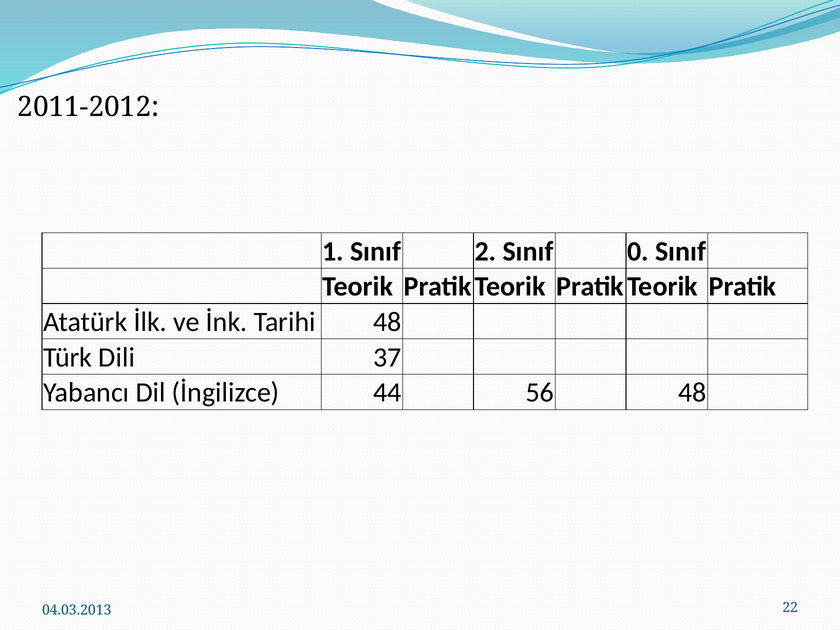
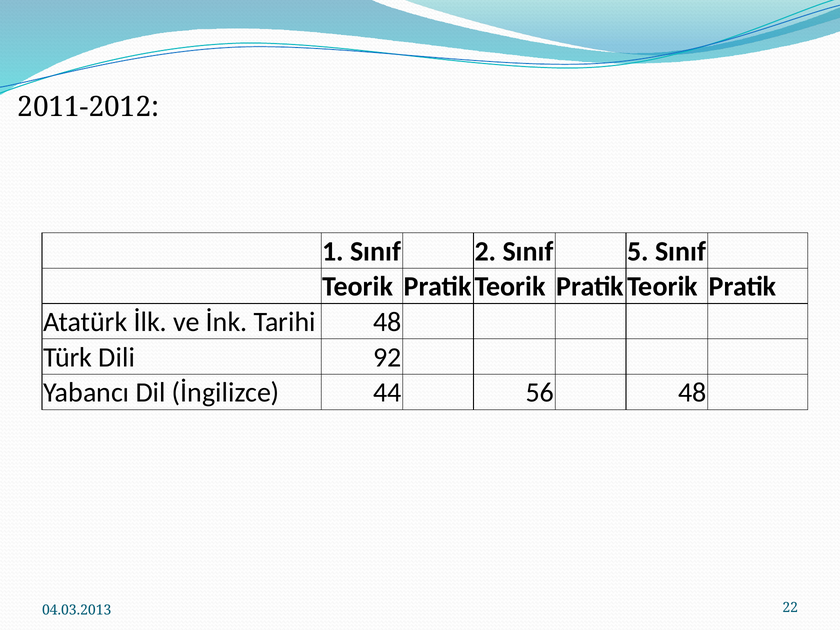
0: 0 -> 5
37: 37 -> 92
